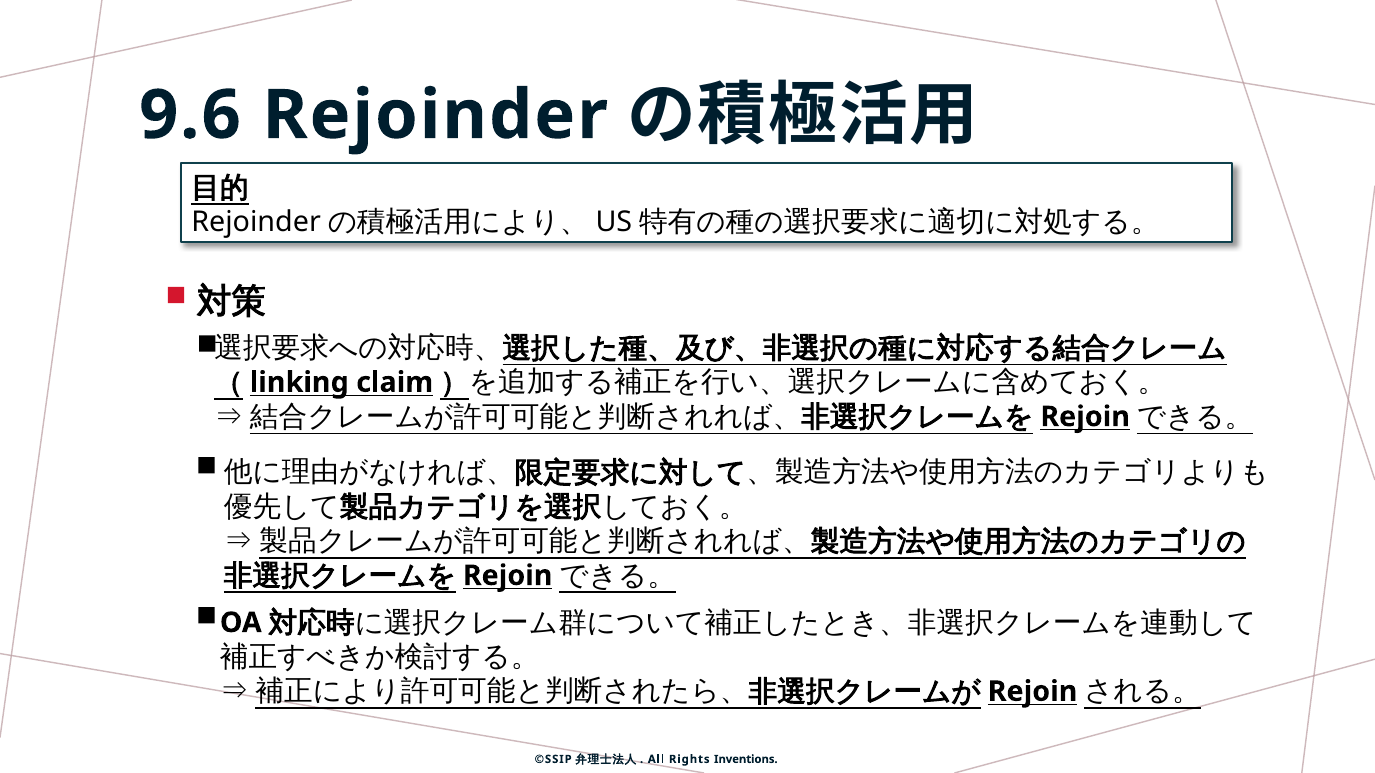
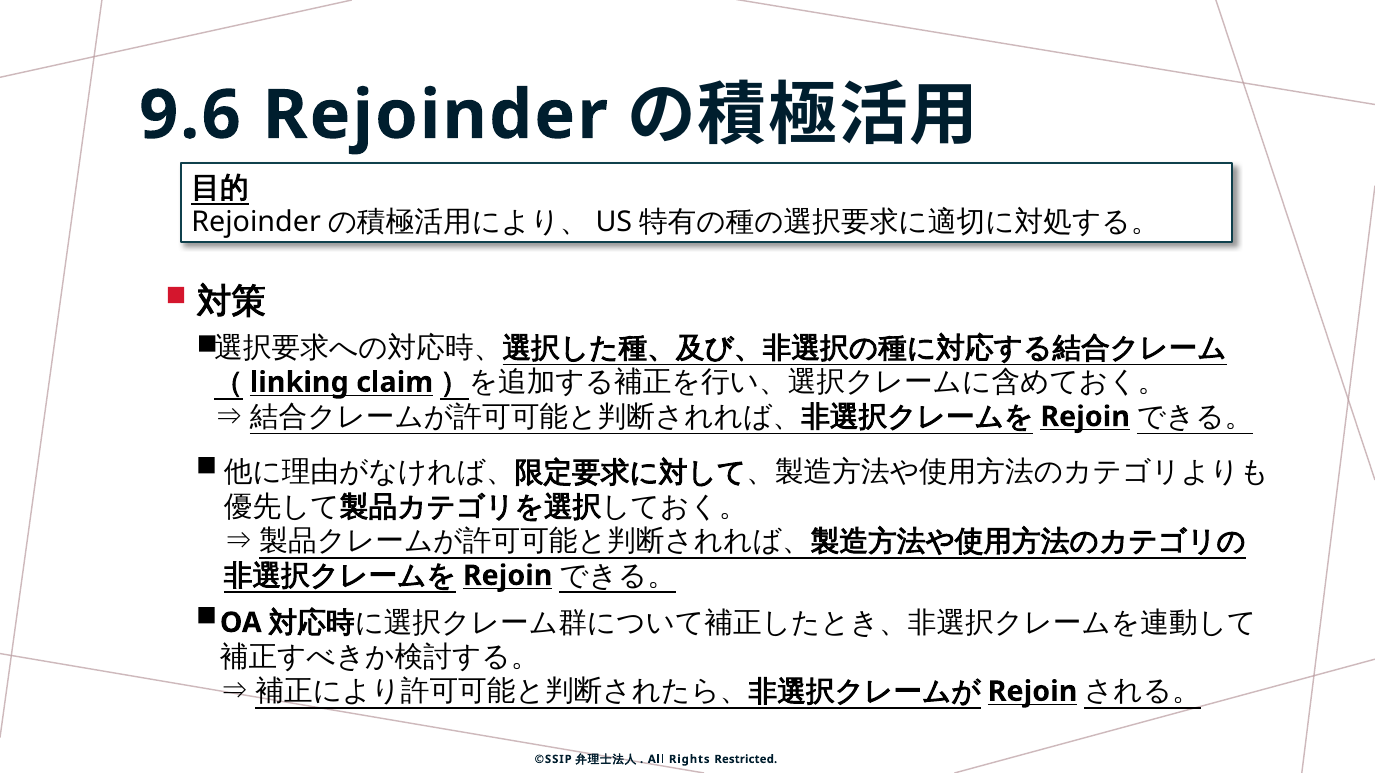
Inventions: Inventions -> Restricted
